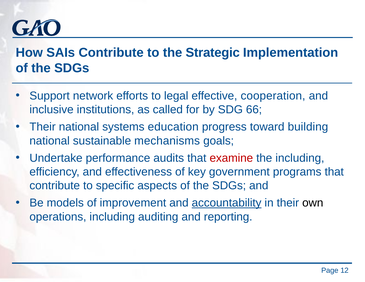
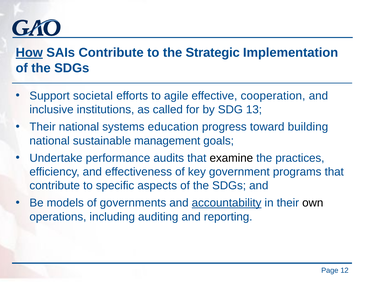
How underline: none -> present
network: network -> societal
legal: legal -> agile
66: 66 -> 13
mechanisms: mechanisms -> management
examine colour: red -> black
the including: including -> practices
improvement: improvement -> governments
